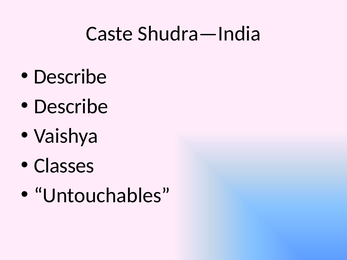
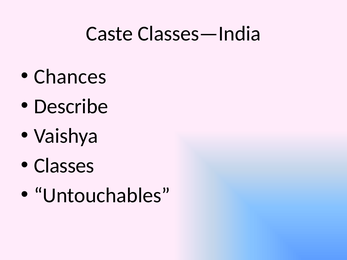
Shudra—India: Shudra—India -> Classes—India
Describe at (70, 77): Describe -> Chances
